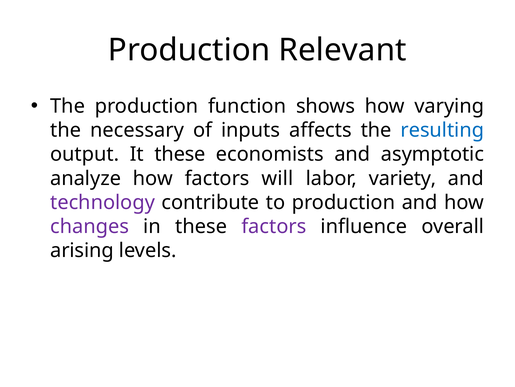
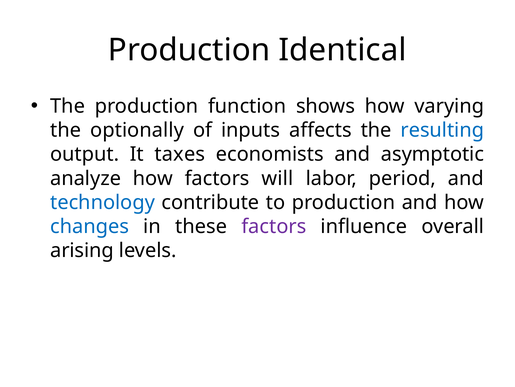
Relevant: Relevant -> Identical
necessary: necessary -> optionally
It these: these -> taxes
variety: variety -> period
technology colour: purple -> blue
changes colour: purple -> blue
